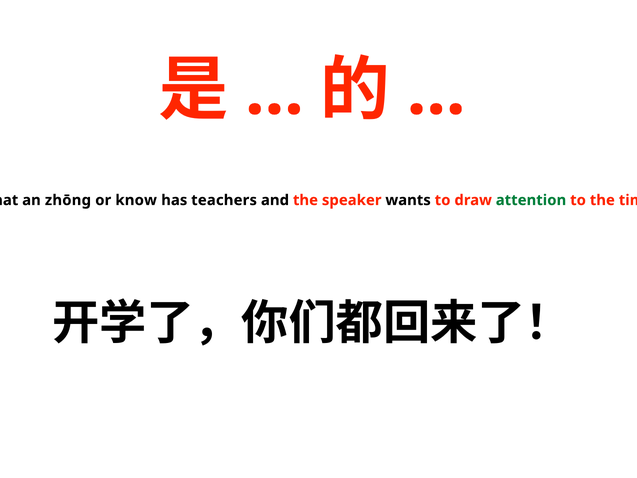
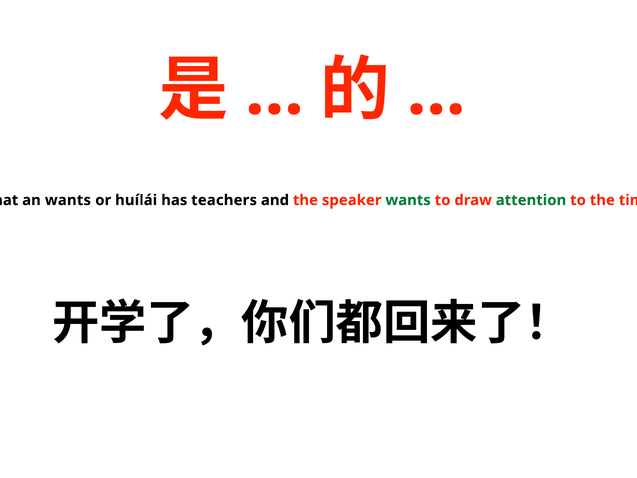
an zhōng: zhōng -> wants
or know: know -> huílái
wants at (408, 200) colour: black -> green
